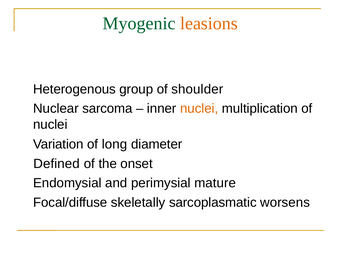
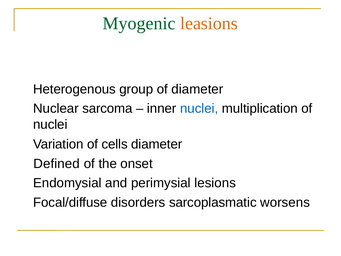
of shoulder: shoulder -> diameter
nuclei at (199, 108) colour: orange -> blue
long: long -> cells
mature: mature -> lesions
skeletally: skeletally -> disorders
